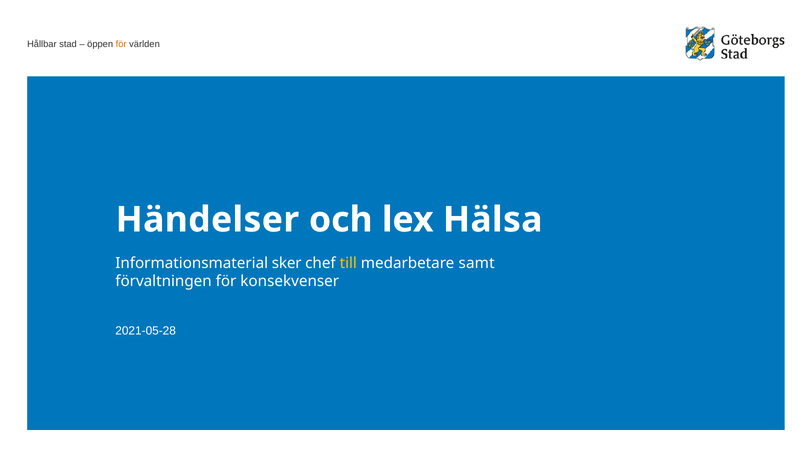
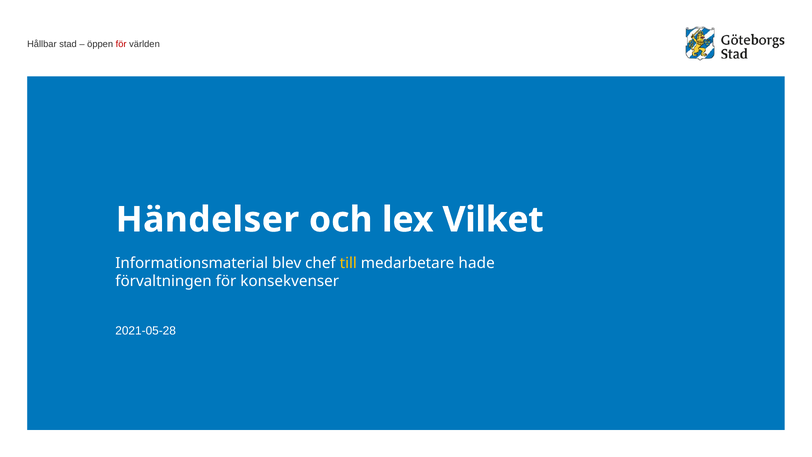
för at (121, 44) colour: orange -> red
Hälsa: Hälsa -> Vilket
sker: sker -> blev
samt: samt -> hade
